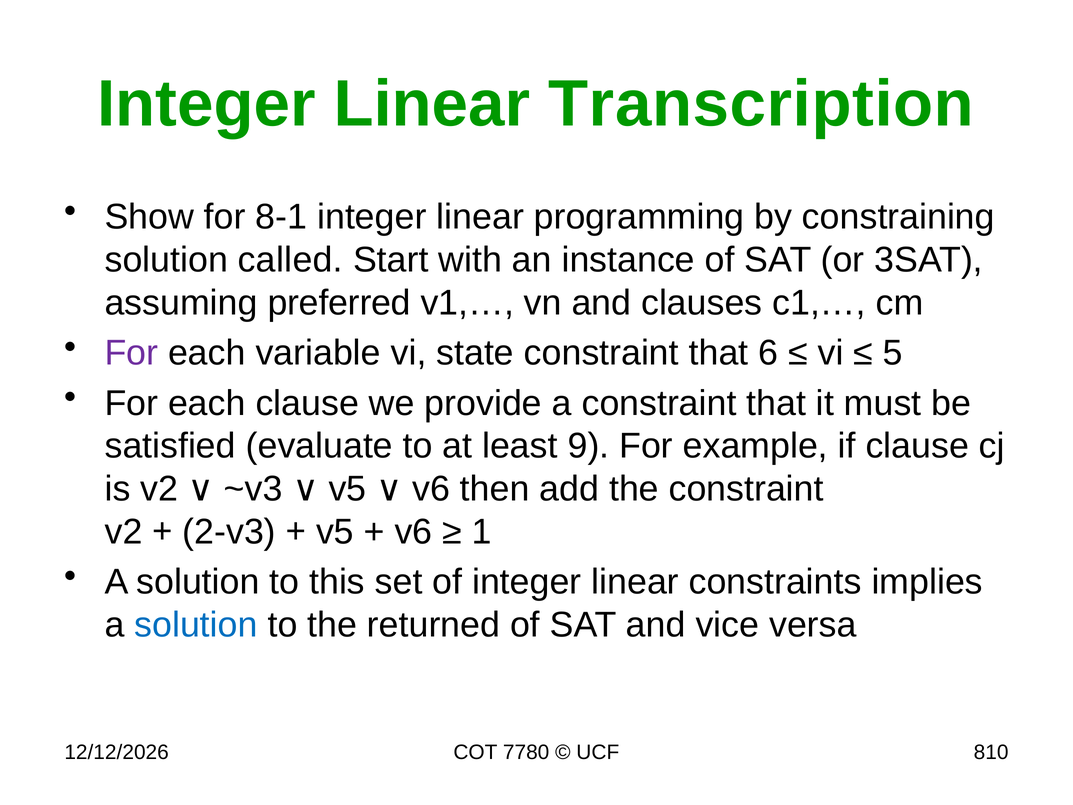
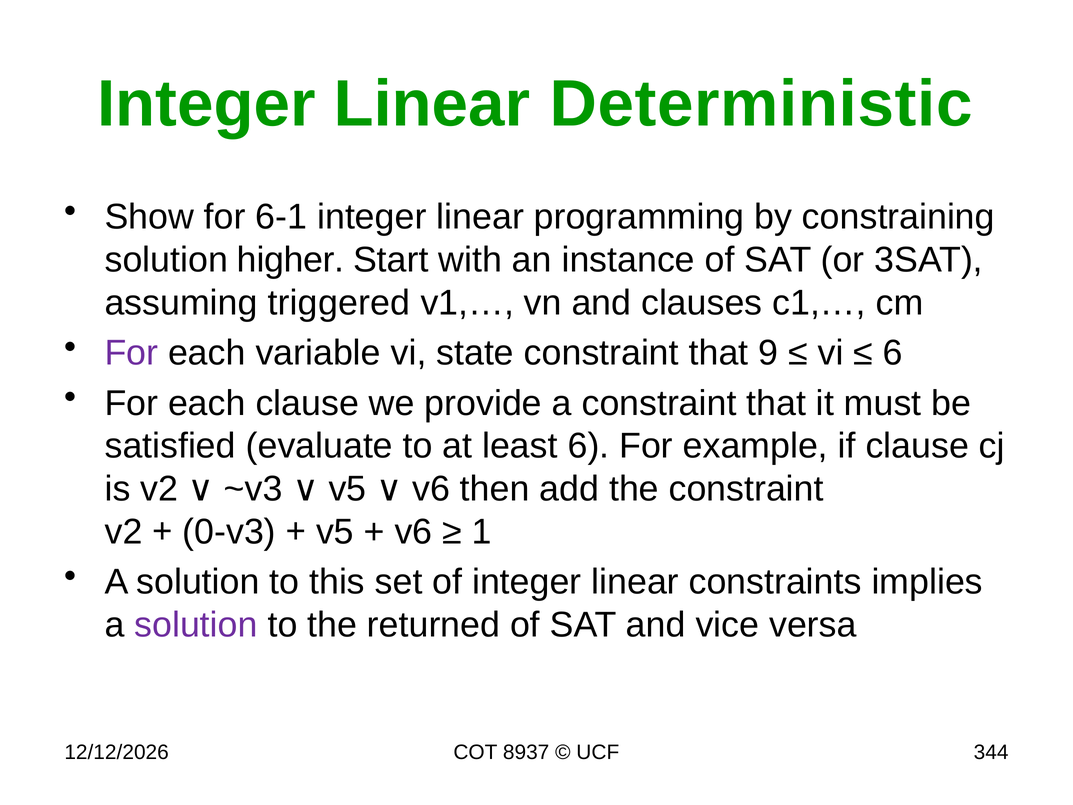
Transcription: Transcription -> Deterministic
8-1: 8-1 -> 6-1
called: called -> higher
preferred: preferred -> triggered
6: 6 -> 9
5 at (893, 353): 5 -> 6
least 9: 9 -> 6
2-v3: 2-v3 -> 0-v3
solution at (196, 625) colour: blue -> purple
7780: 7780 -> 8937
810: 810 -> 344
